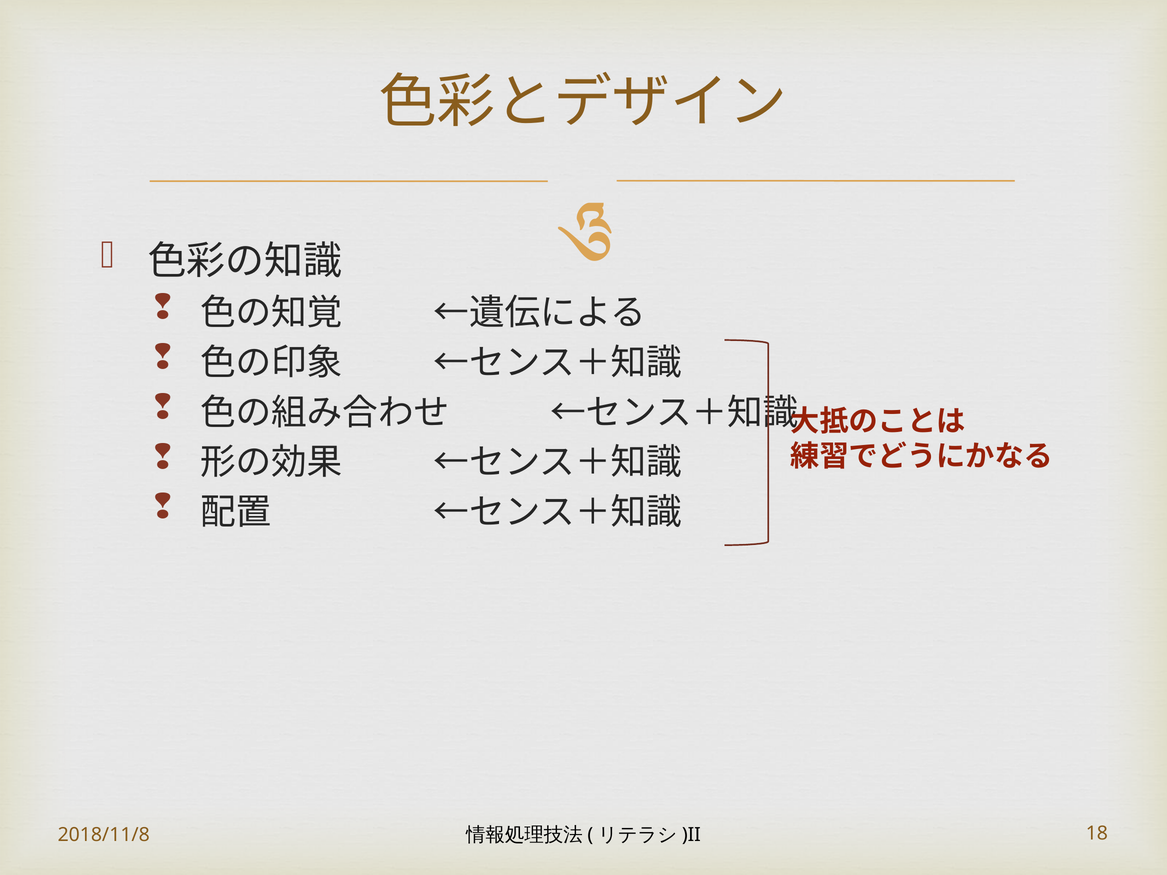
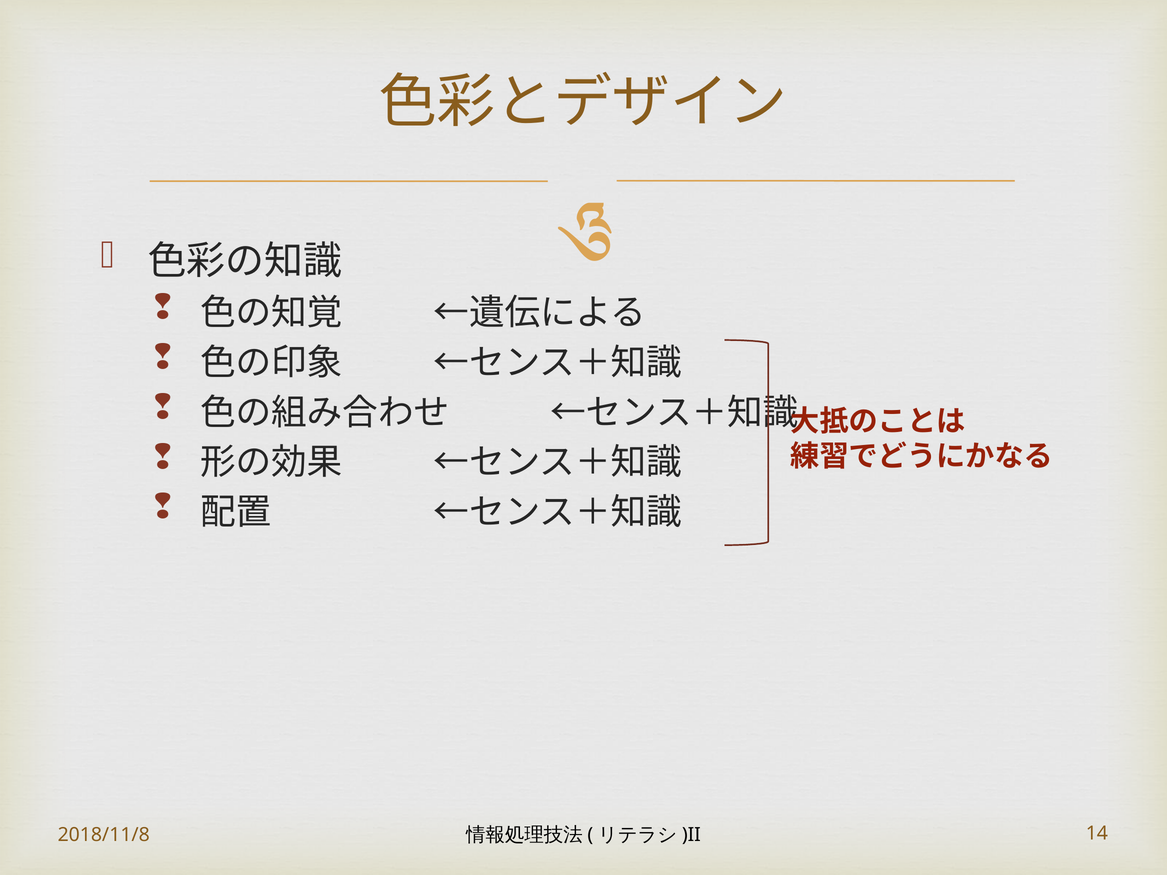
18: 18 -> 14
